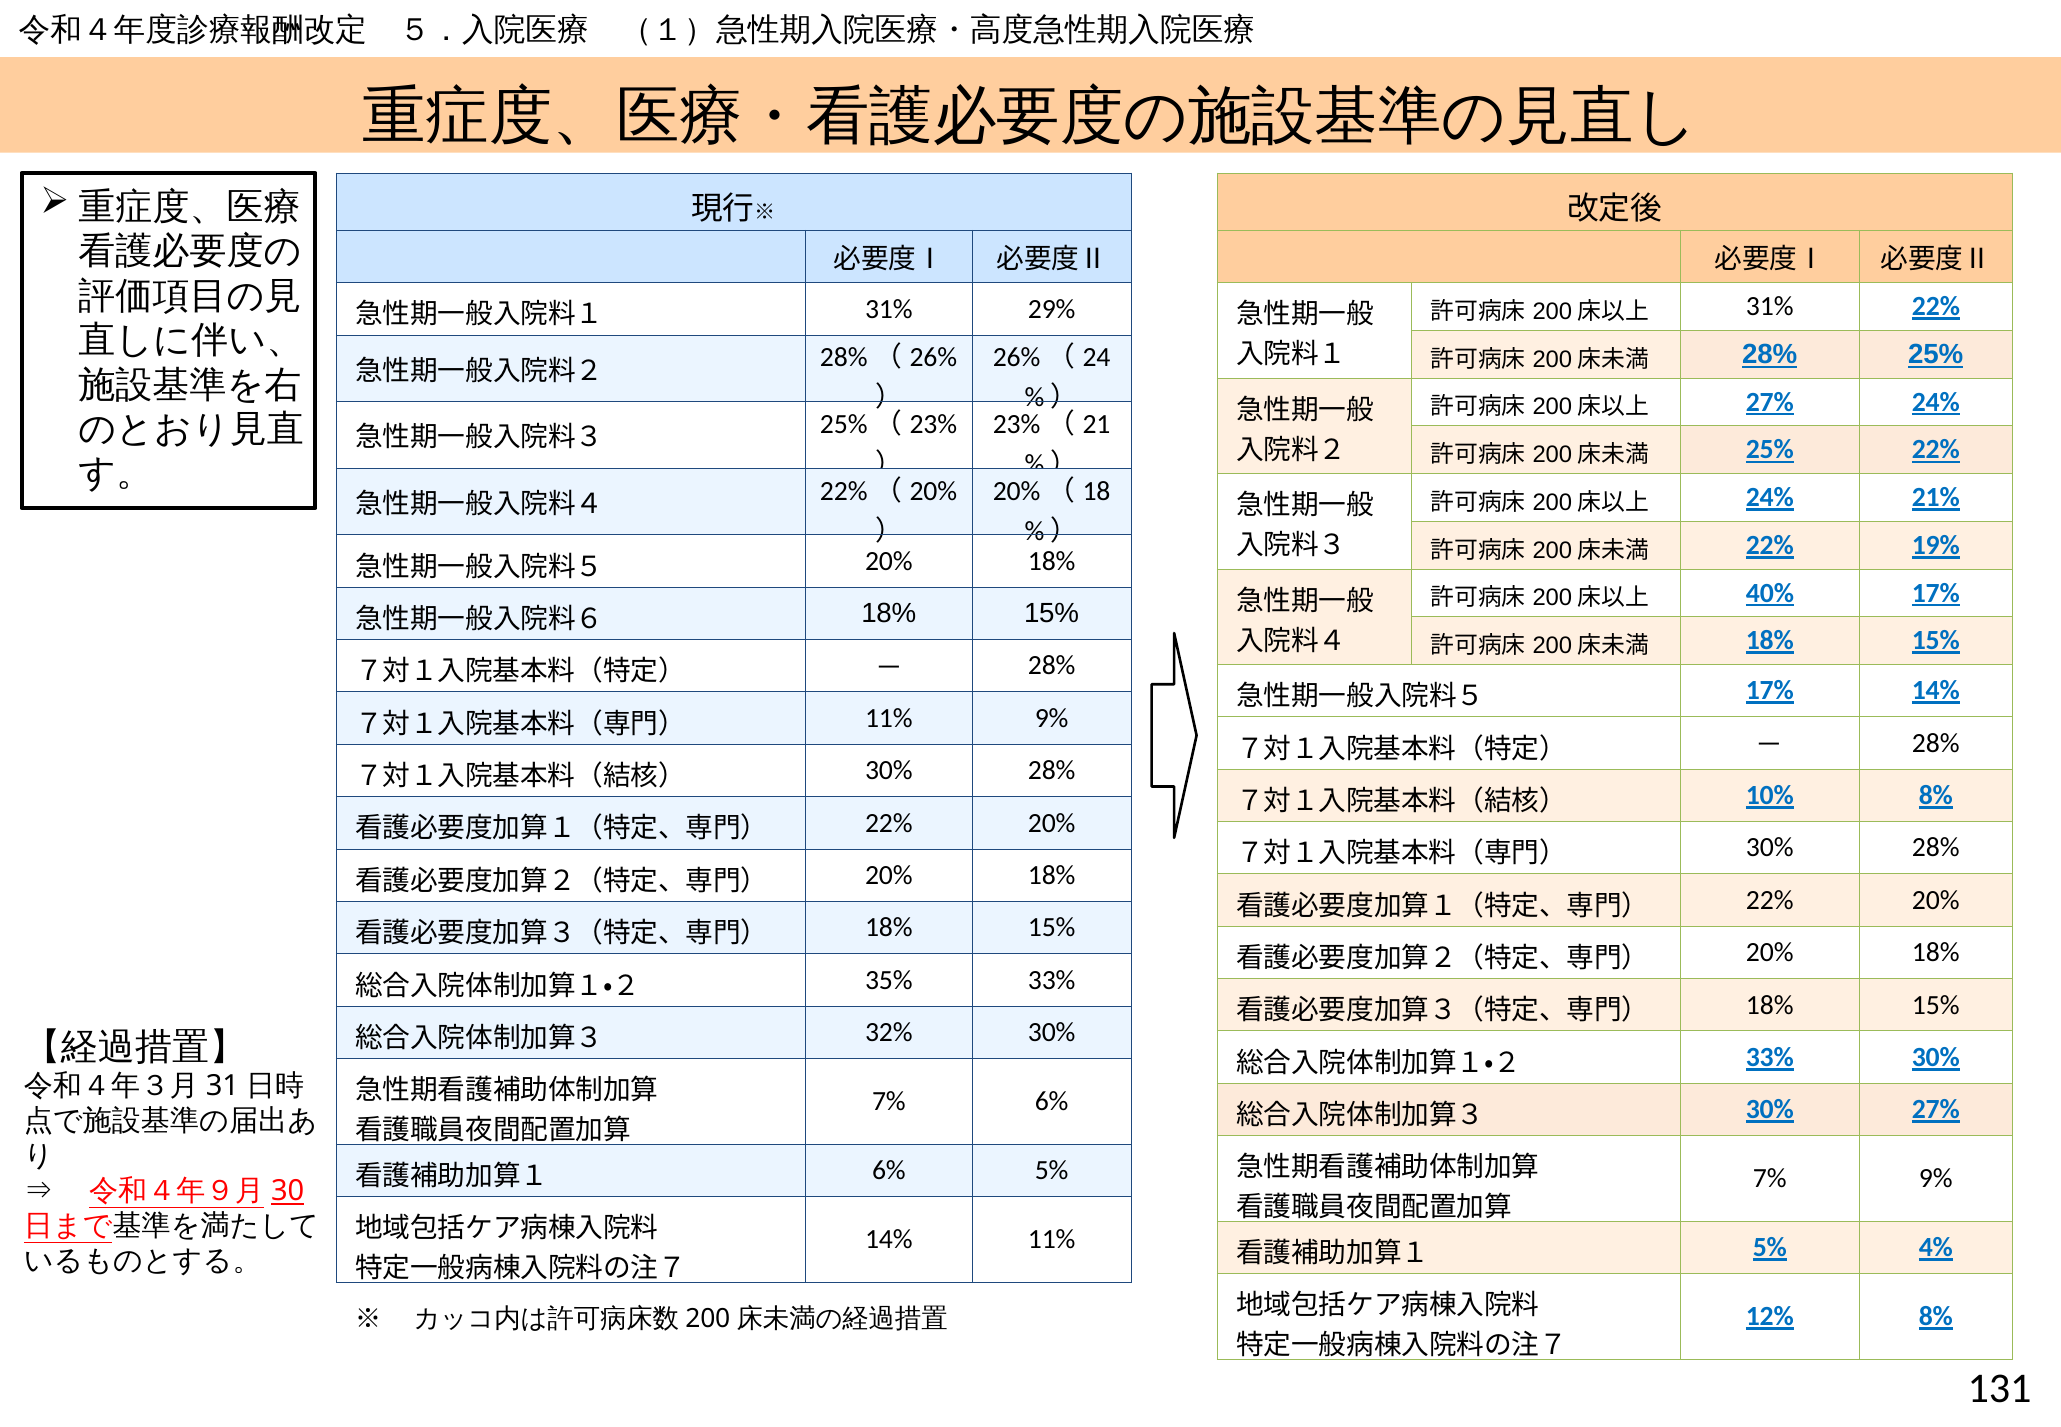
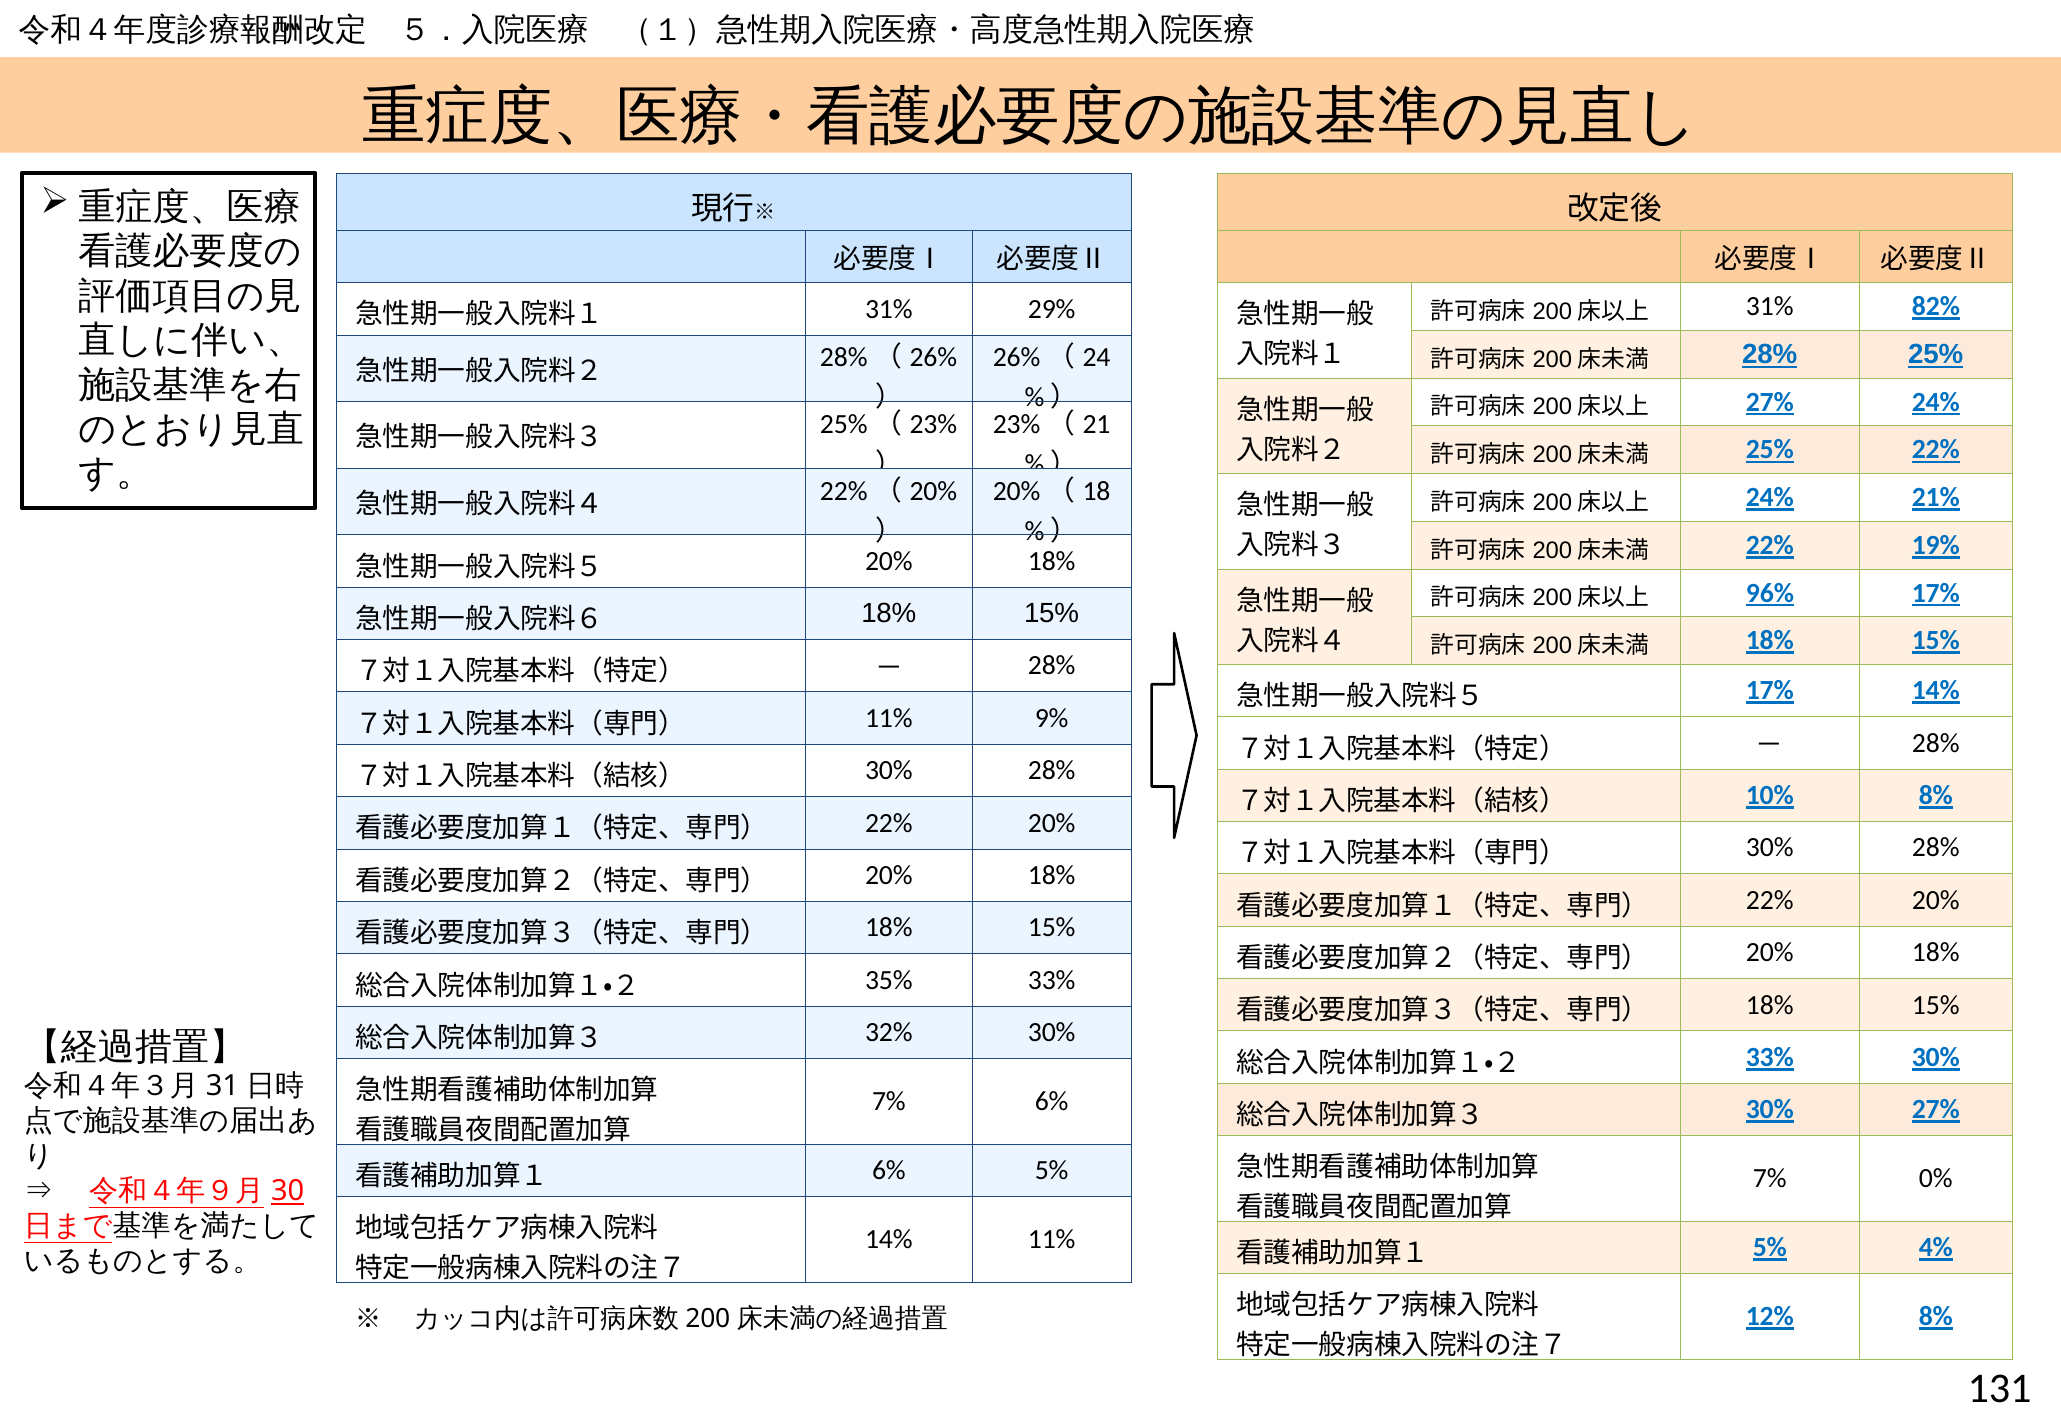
31% 22%: 22% -> 82%
40%: 40% -> 96%
7% 9%: 9% -> 0%
